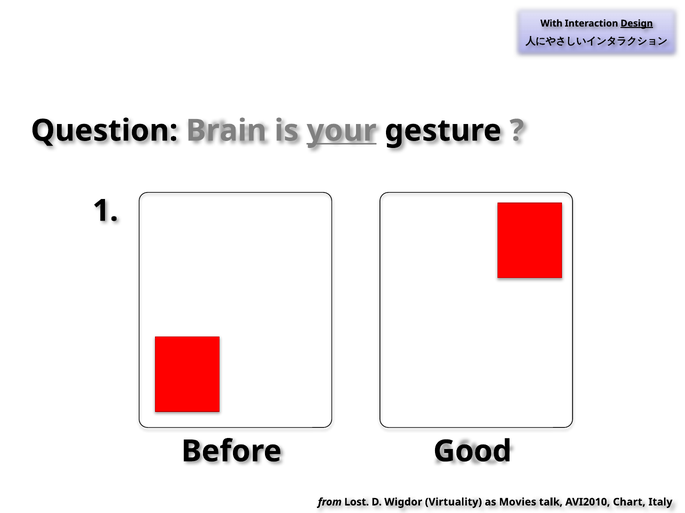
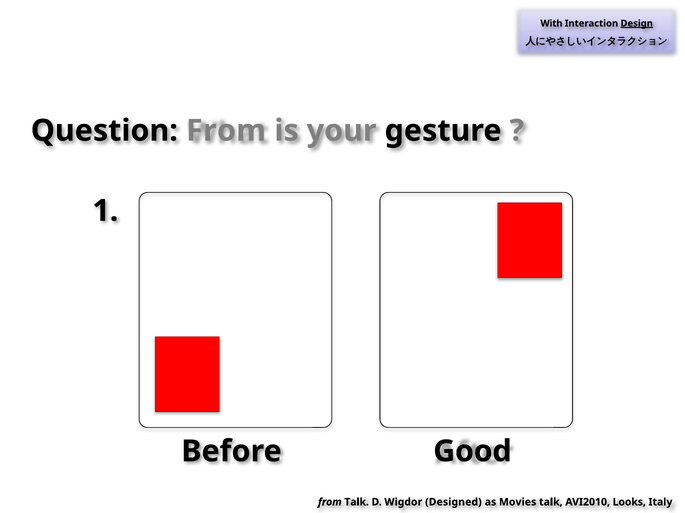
Question Brain: Brain -> From
your underline: present -> none
from Lost: Lost -> Talk
Virtuality: Virtuality -> Designed
Chart: Chart -> Looks
